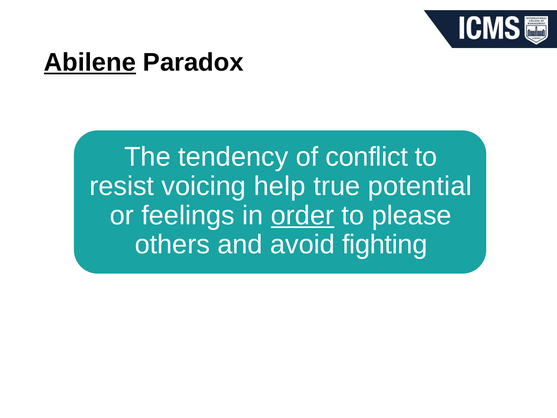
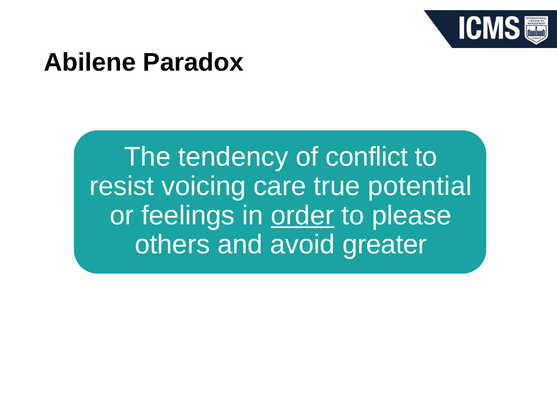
Abilene underline: present -> none
help: help -> care
fighting: fighting -> greater
